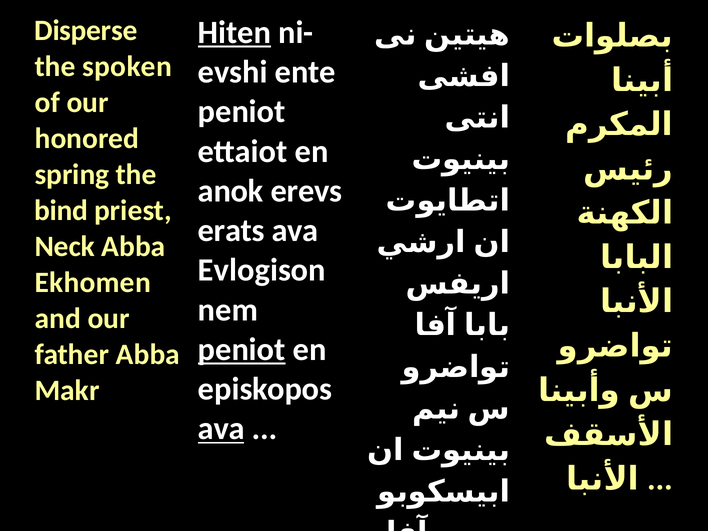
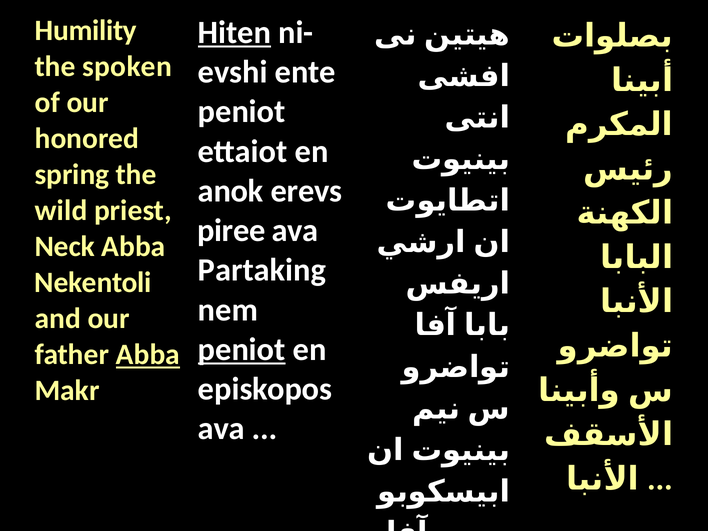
Disperse: Disperse -> Humility
bind: bind -> wild
erats: erats -> piree
Evlogison: Evlogison -> Partaking
Ekhomen: Ekhomen -> Nekentoli
Abba at (148, 355) underline: none -> present
ava at (221, 429) underline: present -> none
